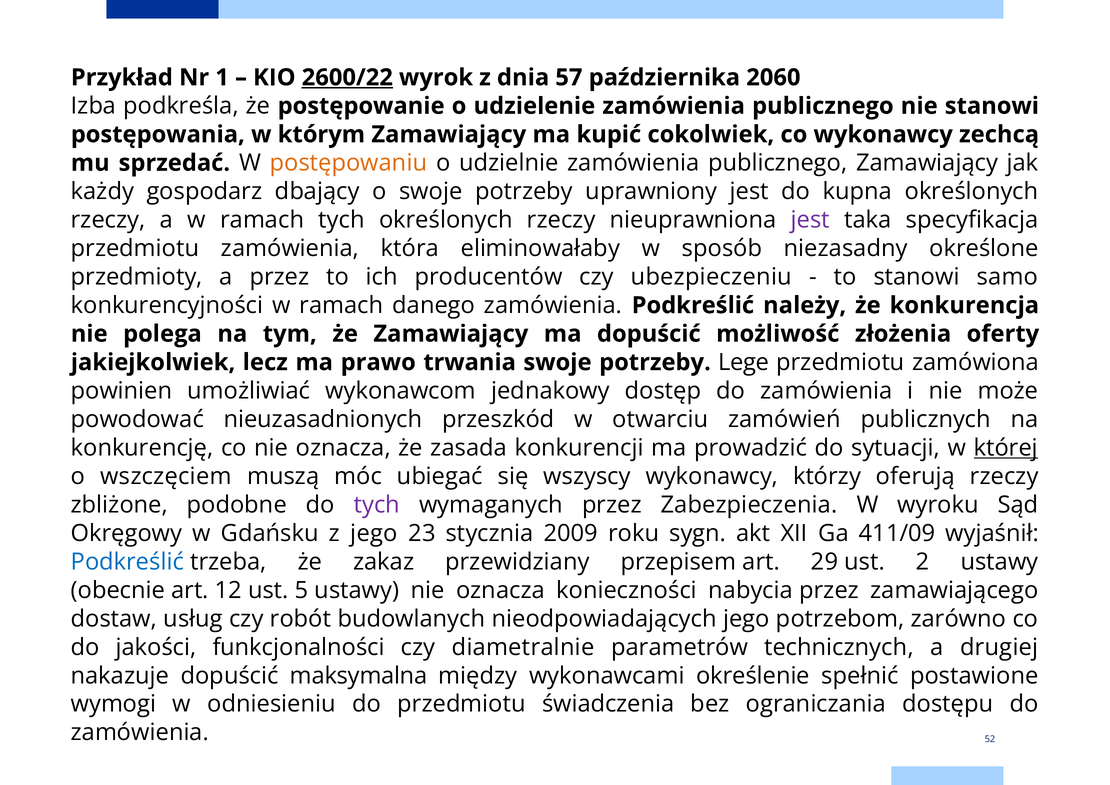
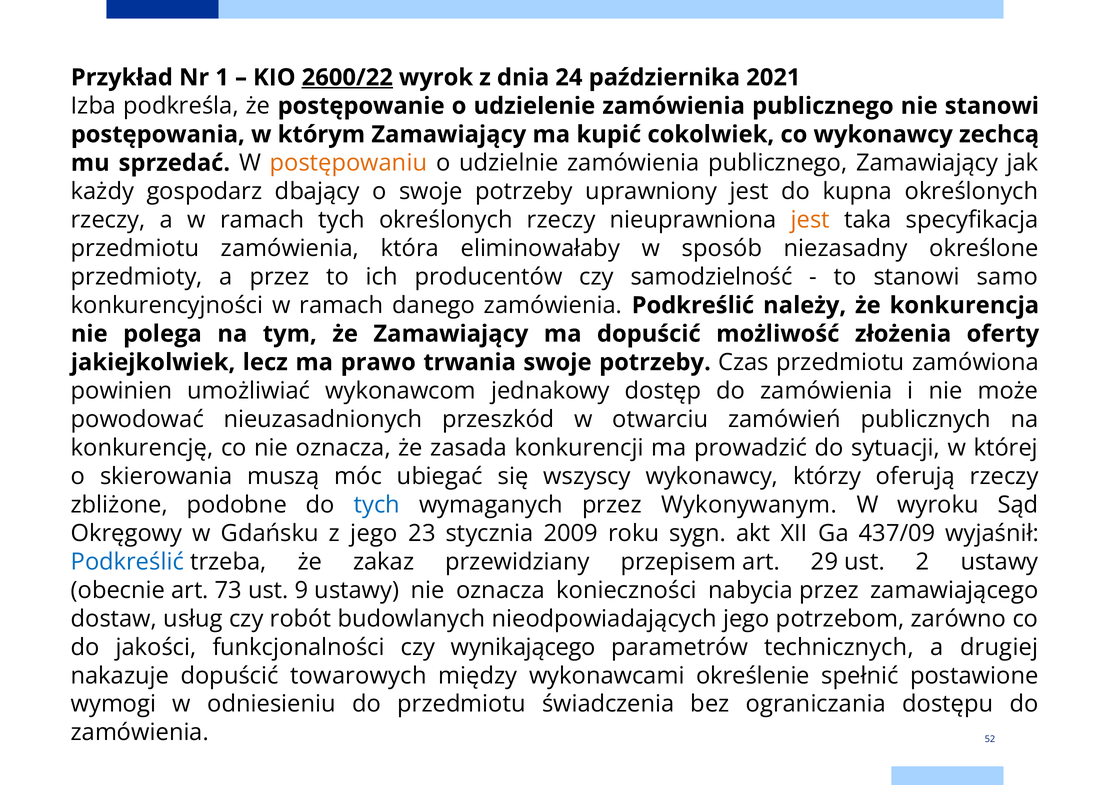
57: 57 -> 24
2060: 2060 -> 2021
jest at (810, 220) colour: purple -> orange
ubezpieczeniu: ubezpieczeniu -> samodzielność
Lege: Lege -> Czas
której underline: present -> none
wszczęciem: wszczęciem -> skierowania
tych at (377, 505) colour: purple -> blue
Zabezpieczenia: Zabezpieczenia -> Wykonywanym
411/09: 411/09 -> 437/09
12: 12 -> 73
5: 5 -> 9
diametralnie: diametralnie -> wynikającego
maksymalna: maksymalna -> towarowych
